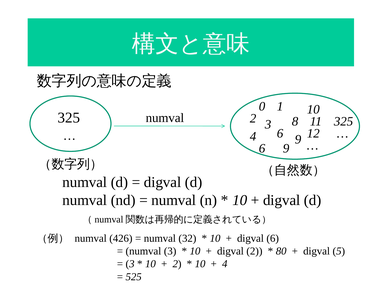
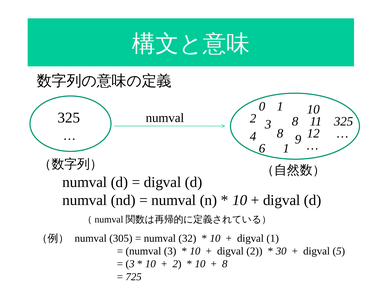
4 6: 6 -> 8
6 9: 9 -> 1
426: 426 -> 305
digval 6: 6 -> 1
80: 80 -> 30
4 at (225, 264): 4 -> 8
525: 525 -> 725
